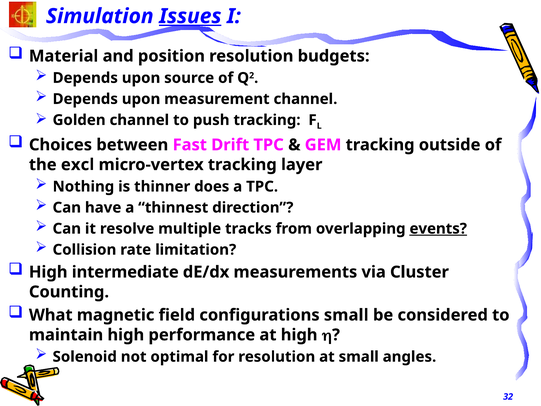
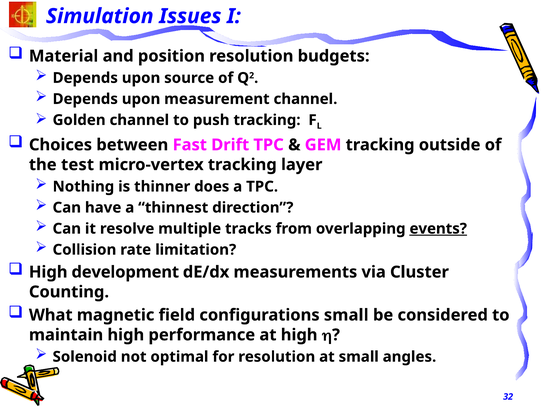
Issues underline: present -> none
excl: excl -> test
intermediate: intermediate -> development
